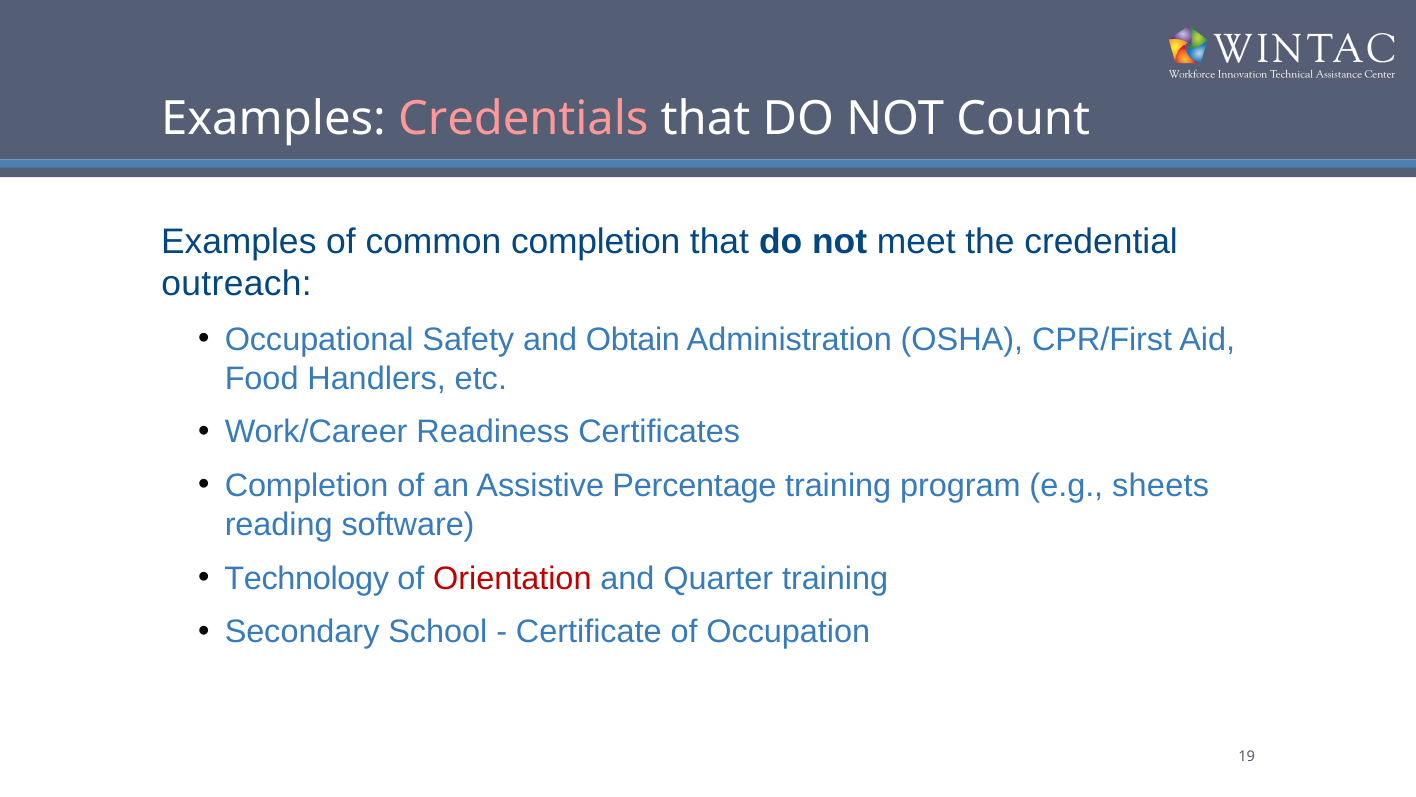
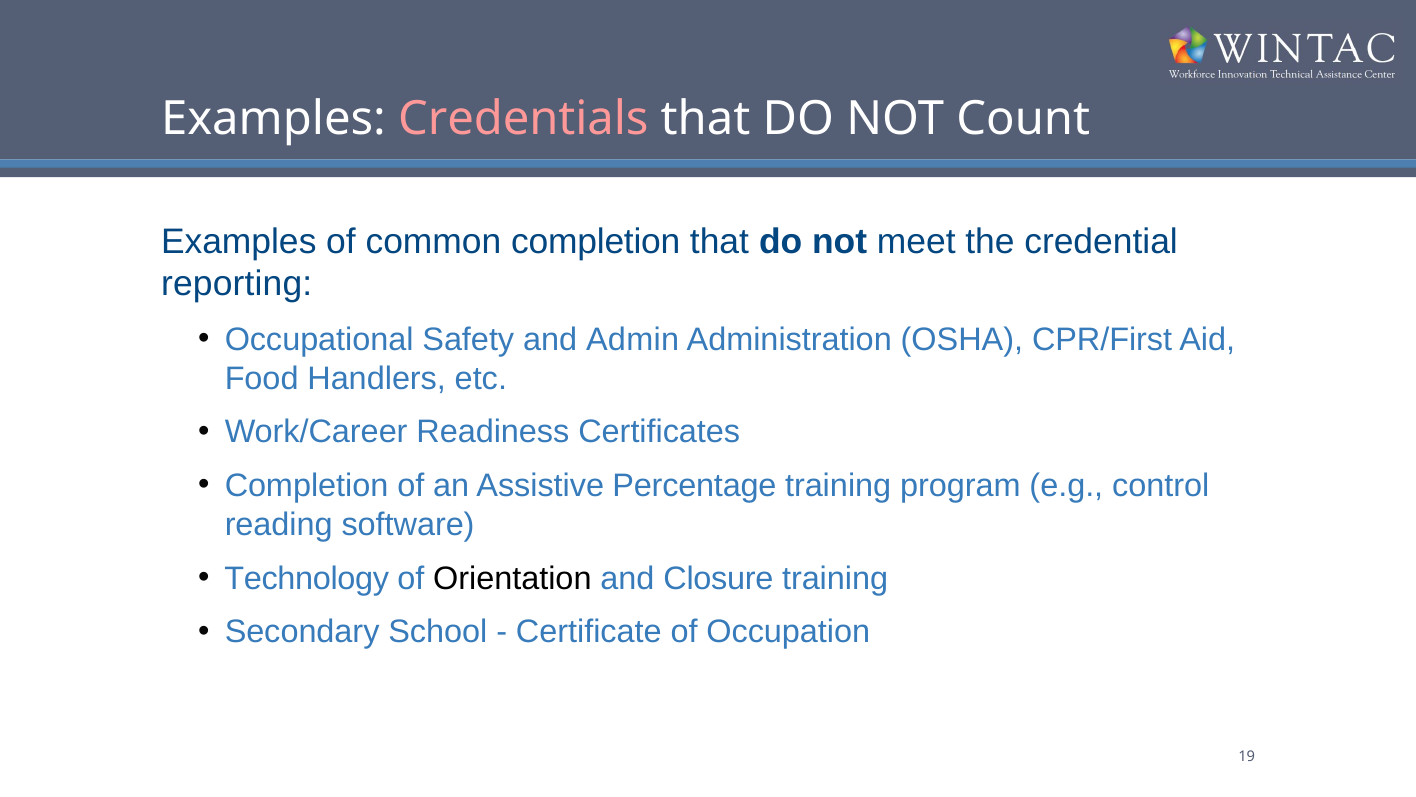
outreach: outreach -> reporting
Obtain: Obtain -> Admin
sheets: sheets -> control
Orientation colour: red -> black
Quarter: Quarter -> Closure
